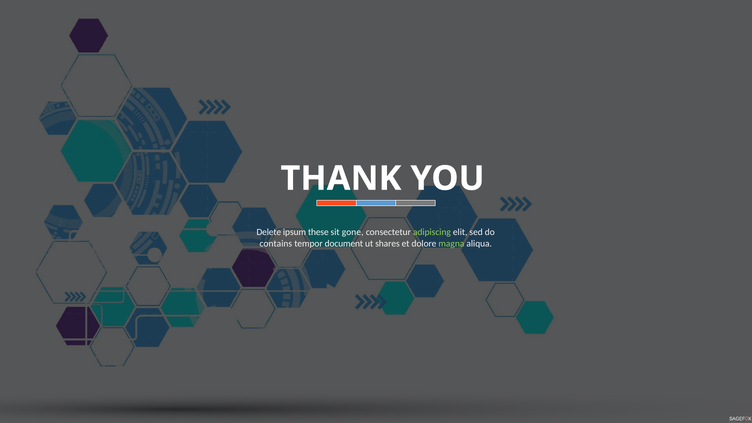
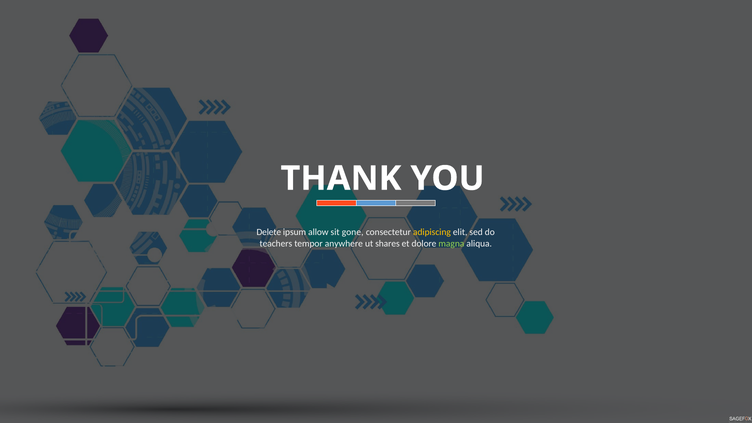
these: these -> allow
adipiscing colour: light green -> yellow
contains: contains -> teachers
document: document -> anywhere
